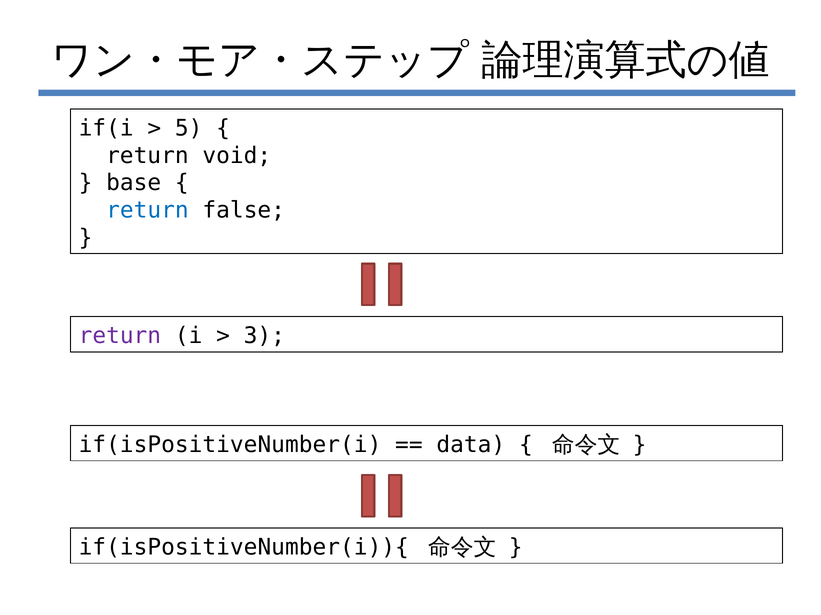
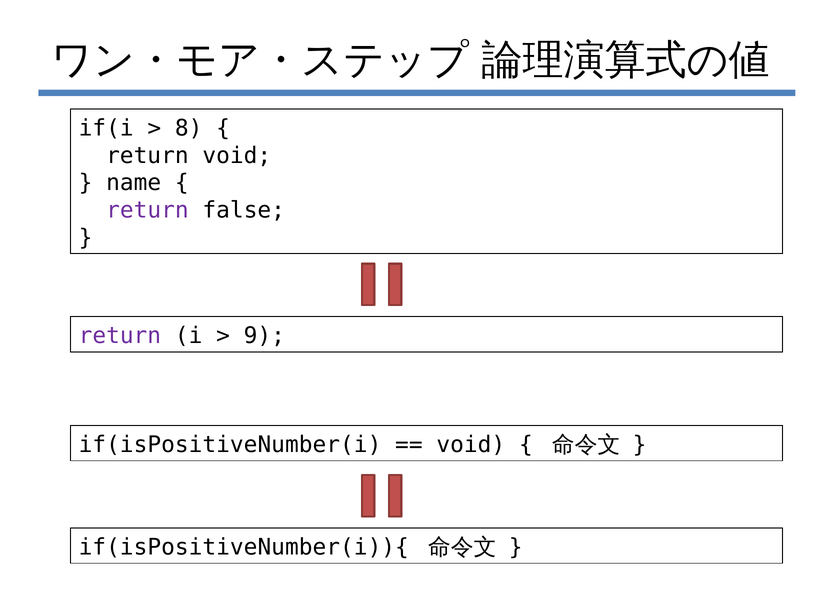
5: 5 -> 8
base: base -> name
return at (147, 210) colour: blue -> purple
3: 3 -> 9
data at (471, 445): data -> void
